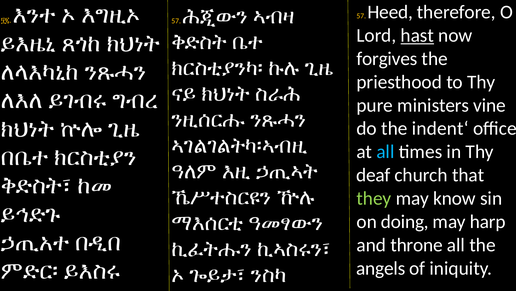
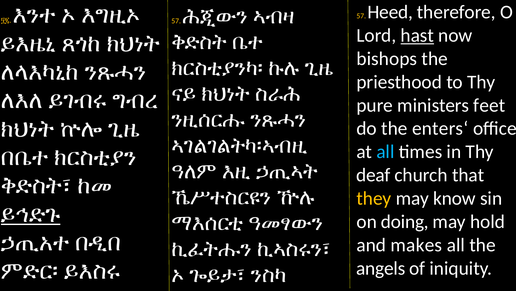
forgives: forgives -> bishops
vine: vine -> feet
indent‘: indent‘ -> enters‘
they colour: light green -> yellow
ይኅድጉ underline: none -> present
harp: harp -> hold
throne: throne -> makes
